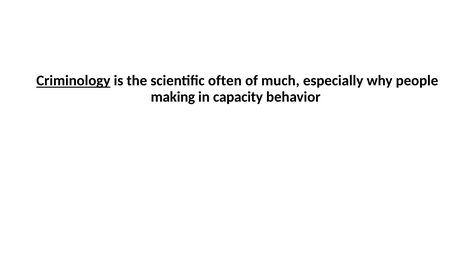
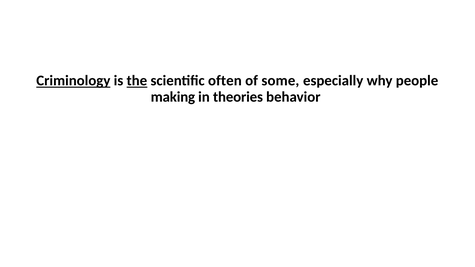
the underline: none -> present
much: much -> some
capacity: capacity -> theories
